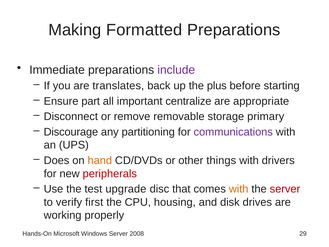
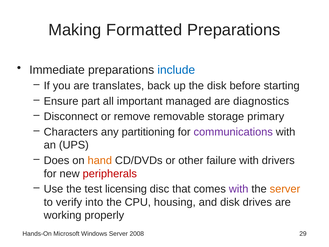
include colour: purple -> blue
the plus: plus -> disk
centralize: centralize -> managed
appropriate: appropriate -> diagnostics
Discourage: Discourage -> Characters
things: things -> failure
upgrade: upgrade -> licensing
with at (239, 189) colour: orange -> purple
server at (285, 189) colour: red -> orange
first: first -> into
